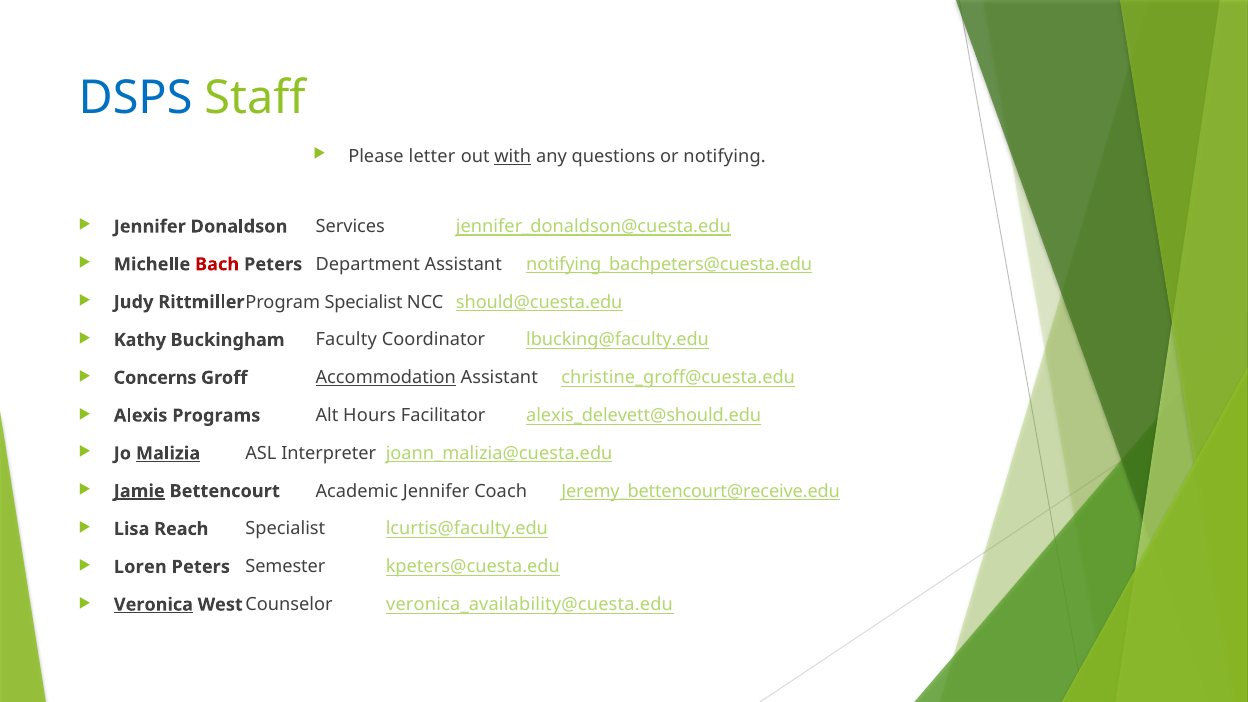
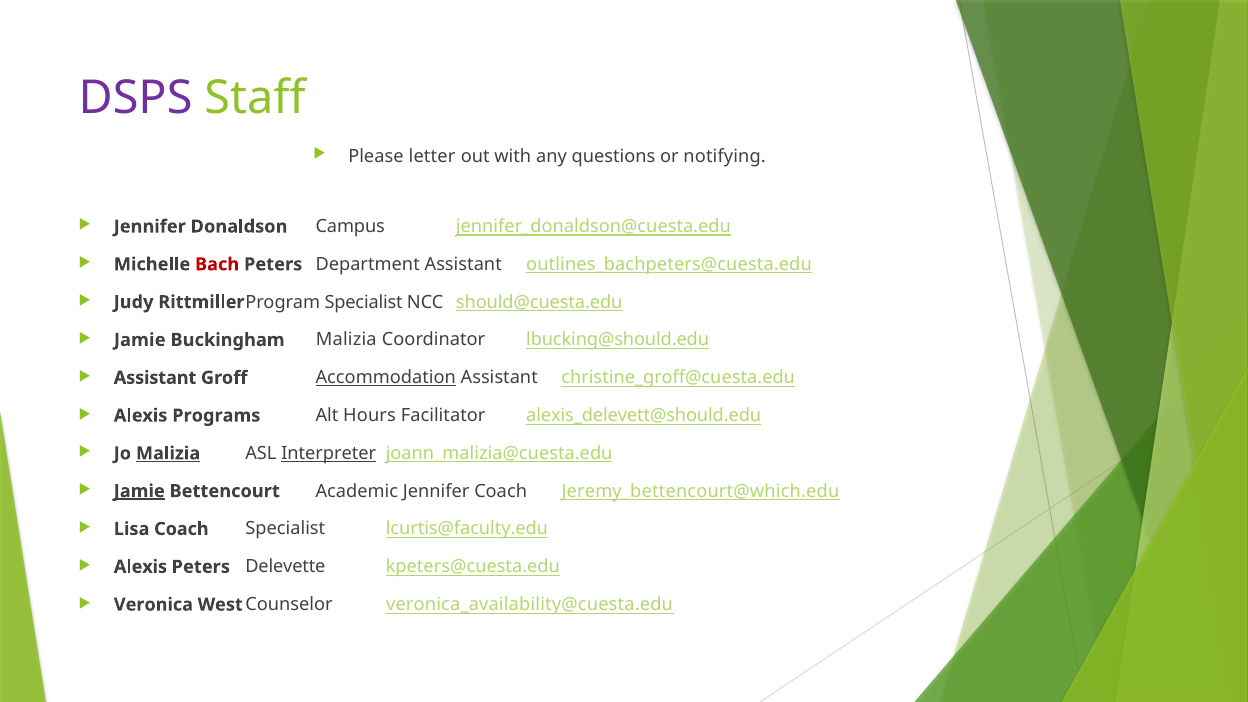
DSPS colour: blue -> purple
with underline: present -> none
Services: Services -> Campus
notifying_bachpeters@cuesta.edu: notifying_bachpeters@cuesta.edu -> outlines_bachpeters@cuesta.edu
Kathy at (140, 340): Kathy -> Jamie
Buckingham Faculty: Faculty -> Malizia
lbucking@faculty.edu: lbucking@faculty.edu -> lbucking@should.edu
Concerns at (155, 378): Concerns -> Assistant
Interpreter underline: none -> present
Jeremy_bettencourt@receive.edu: Jeremy_bettencourt@receive.edu -> Jeremy_bettencourt@which.edu
Lisa Reach: Reach -> Coach
Loren at (140, 567): Loren -> Alexis
Semester: Semester -> Delevette
Veronica underline: present -> none
